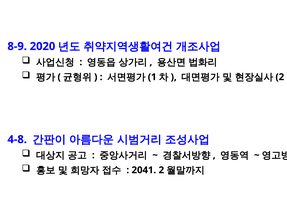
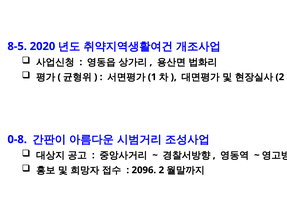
8-9: 8-9 -> 8-5
4-8: 4-8 -> 0-8
2041: 2041 -> 2096
